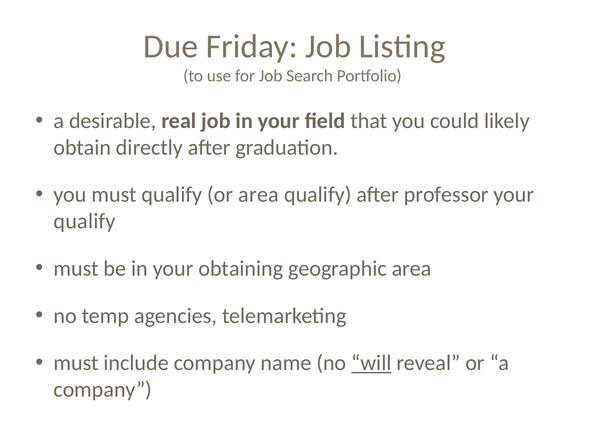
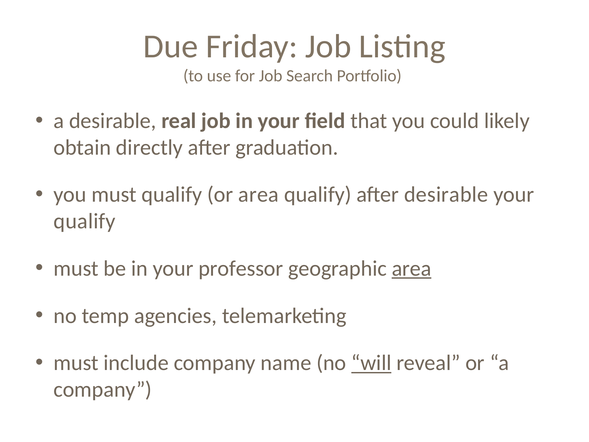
after professor: professor -> desirable
obtaining: obtaining -> professor
area at (412, 268) underline: none -> present
